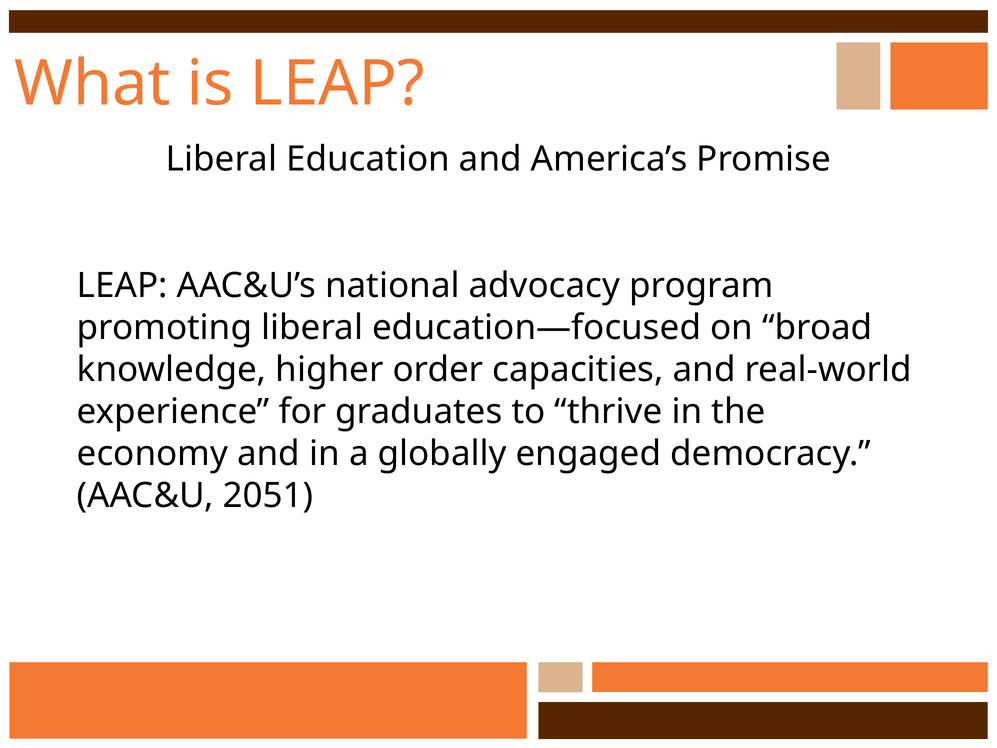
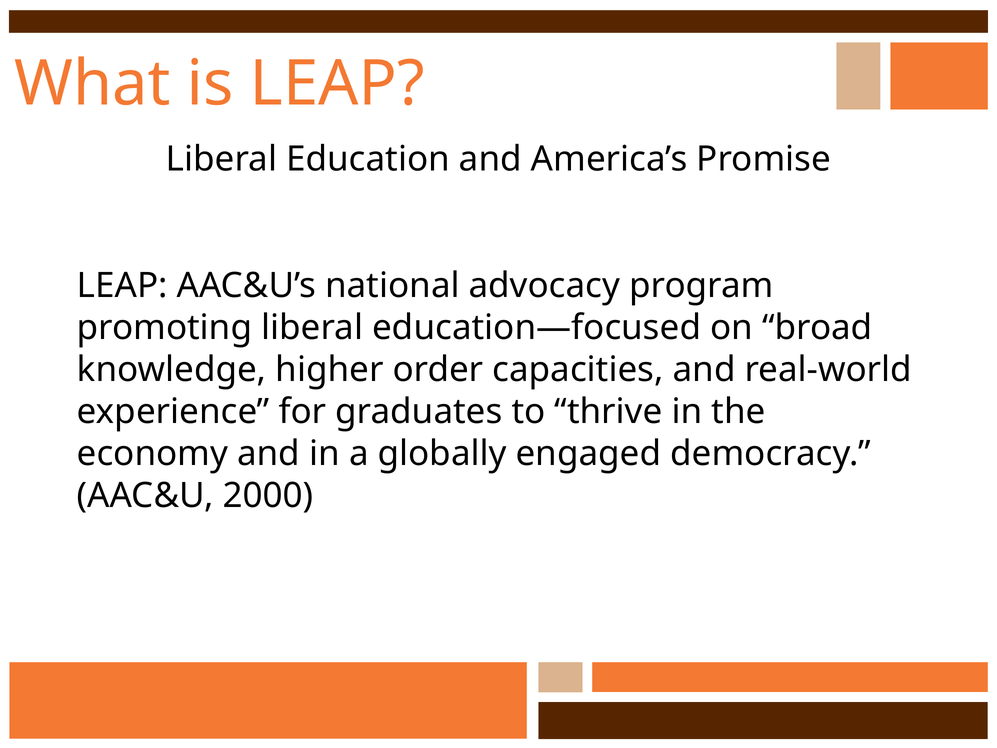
2051: 2051 -> 2000
